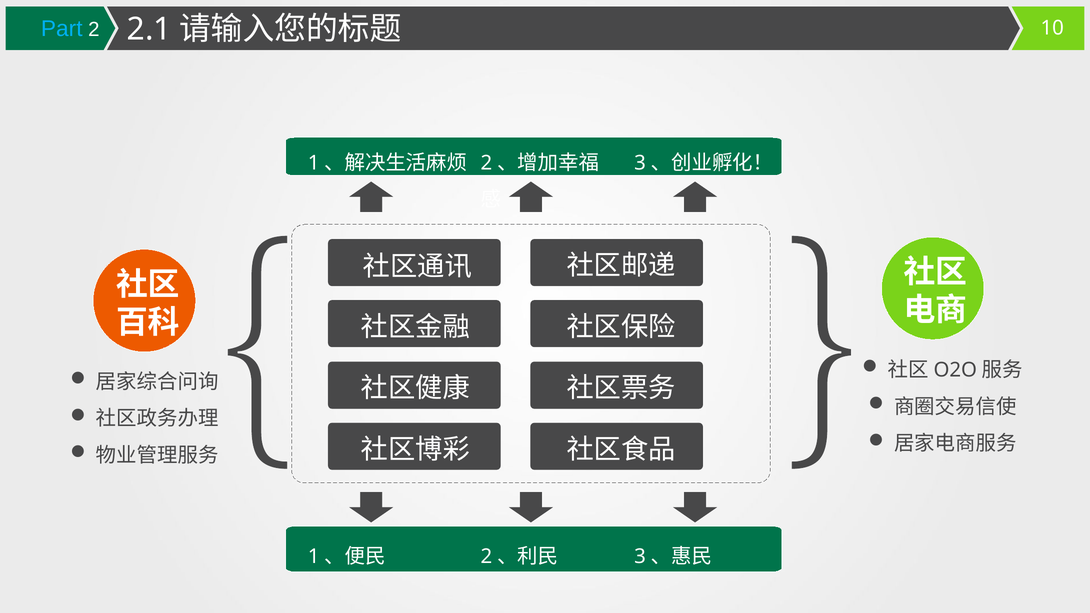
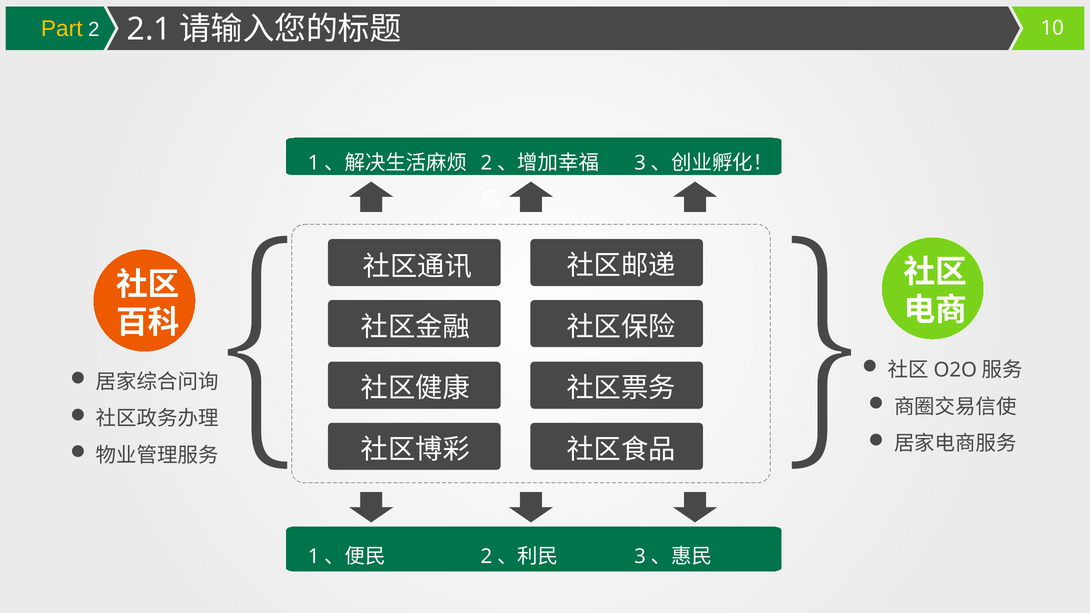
Part colour: light blue -> yellow
